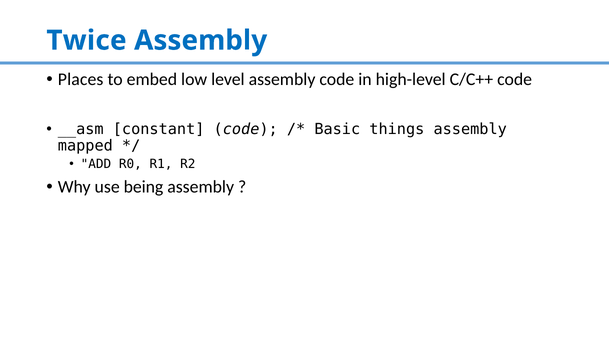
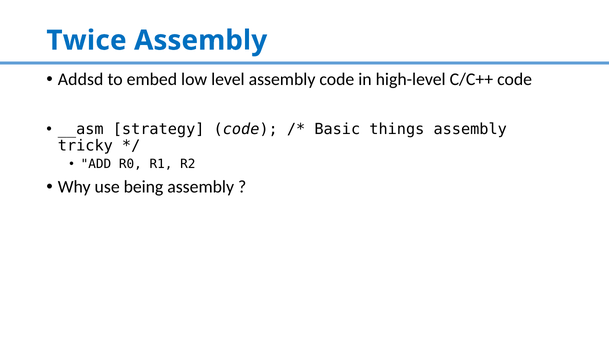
Places: Places -> Addsd
constant: constant -> strategy
mapped: mapped -> tricky
